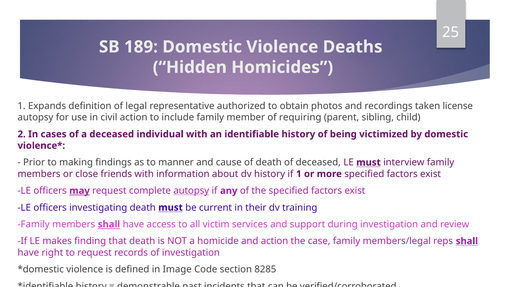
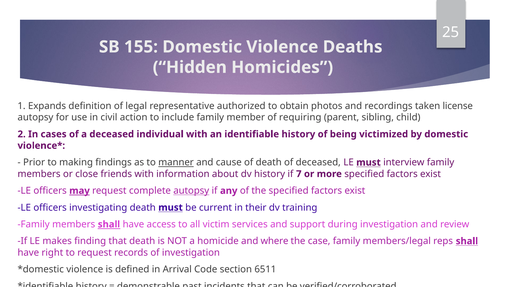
189: 189 -> 155
manner underline: none -> present
if 1: 1 -> 7
and action: action -> where
Image: Image -> Arrival
8285: 8285 -> 6511
